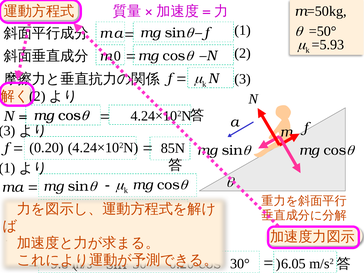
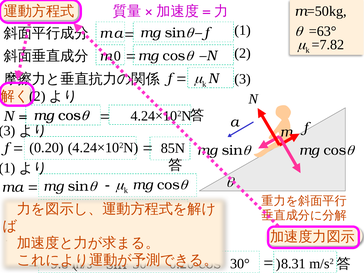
=50°: =50° -> =63°
=5.93: =5.93 -> =7.82
6.05: 6.05 -> 8.31
